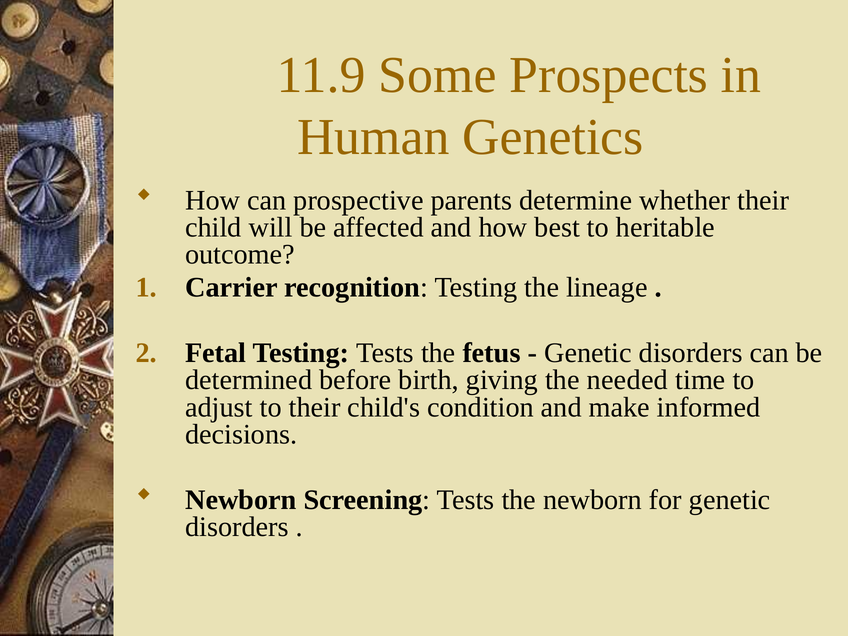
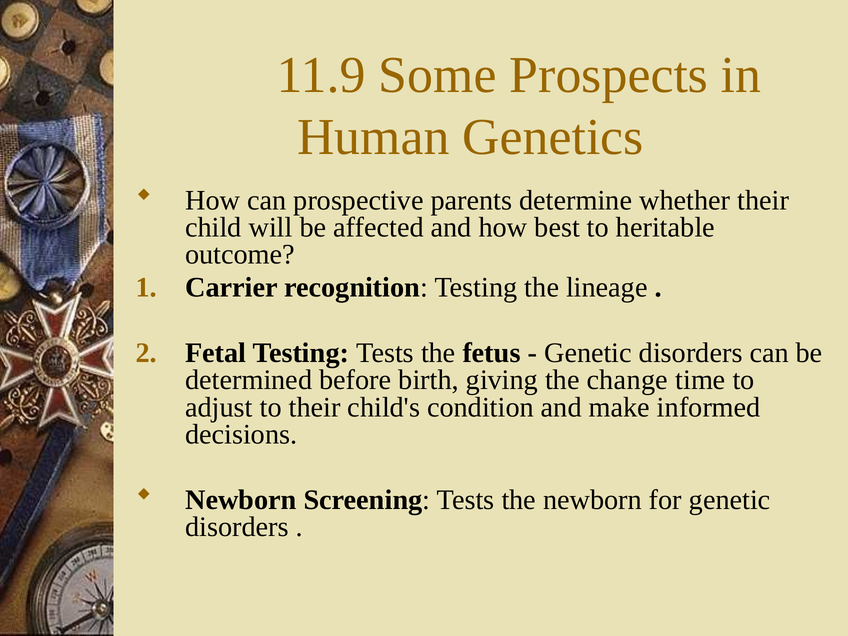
needed: needed -> change
